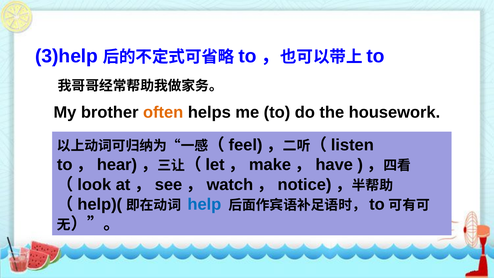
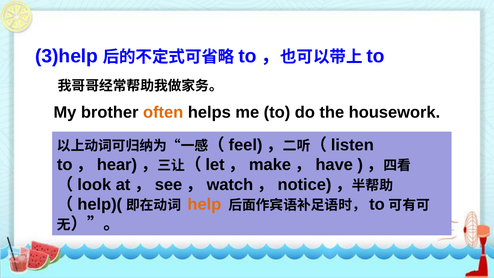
help colour: blue -> orange
